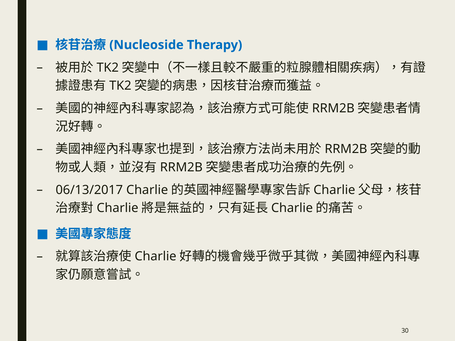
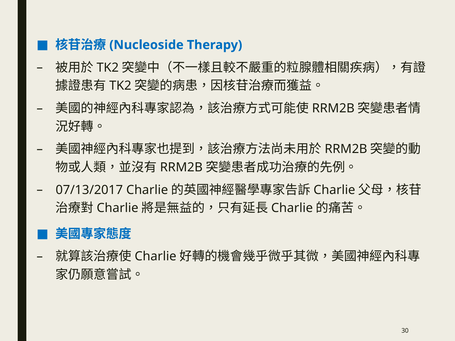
06/13/2017: 06/13/2017 -> 07/13/2017
